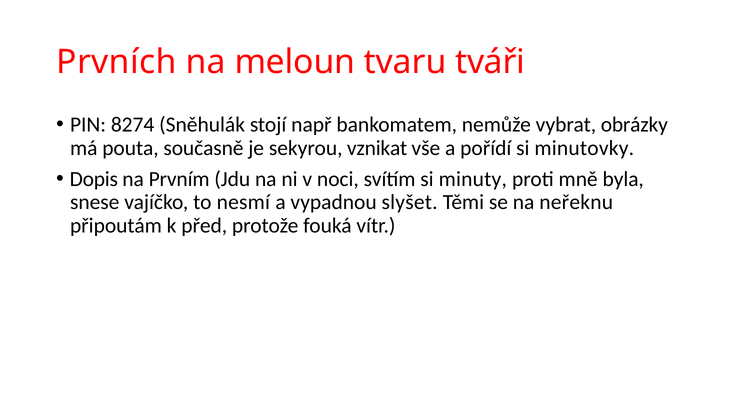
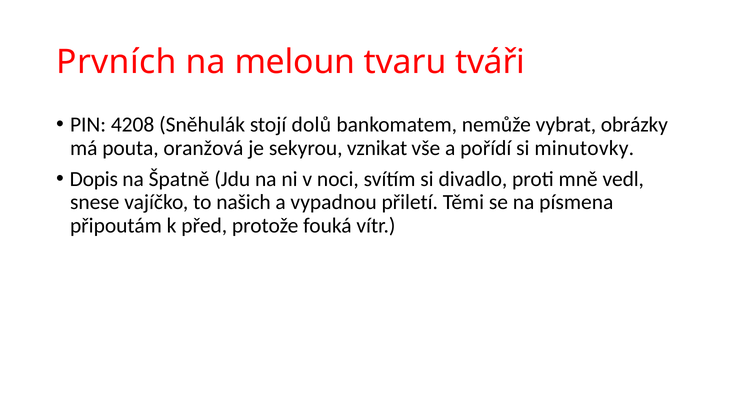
8274: 8274 -> 4208
např: např -> dolů
současně: současně -> oranžová
Prvním: Prvním -> Špatně
minuty: minuty -> divadlo
byla: byla -> vedl
nesmí: nesmí -> našich
slyšet: slyšet -> přiletí
neřeknu: neřeknu -> písmena
